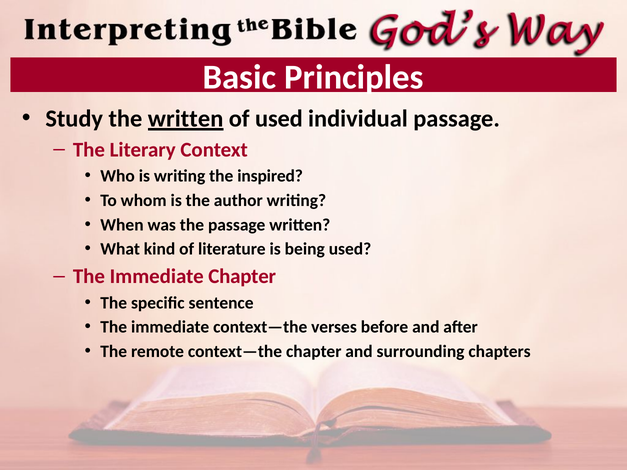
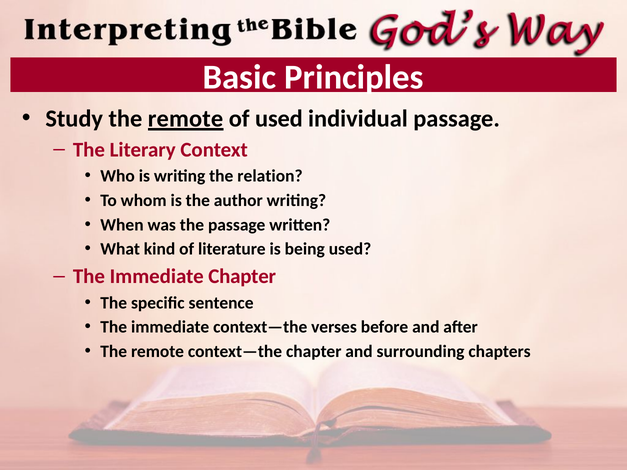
Study the written: written -> remote
inspired: inspired -> relation
